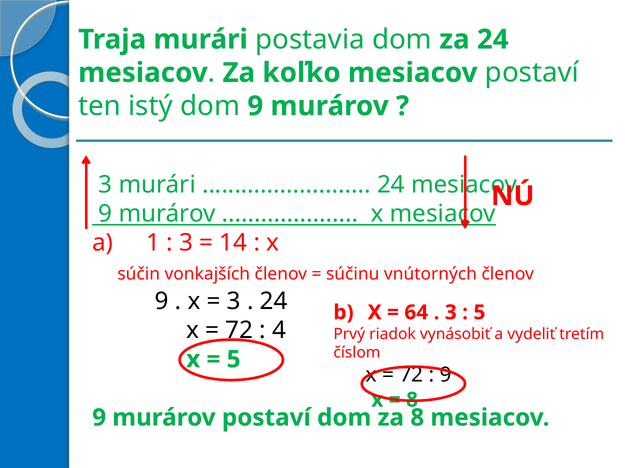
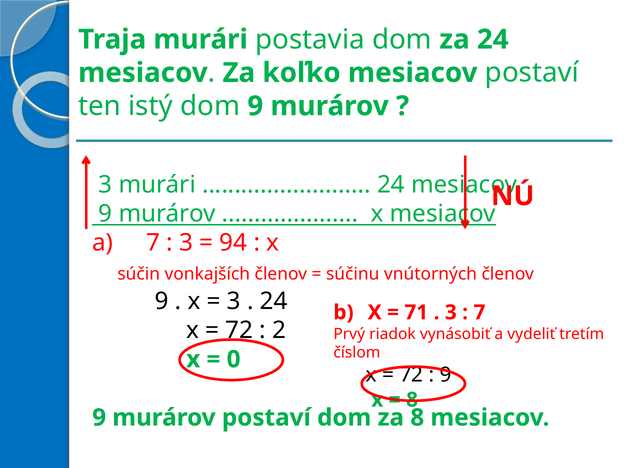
a 1: 1 -> 7
14: 14 -> 94
64: 64 -> 71
5 at (479, 313): 5 -> 7
4: 4 -> 2
5 at (234, 360): 5 -> 0
